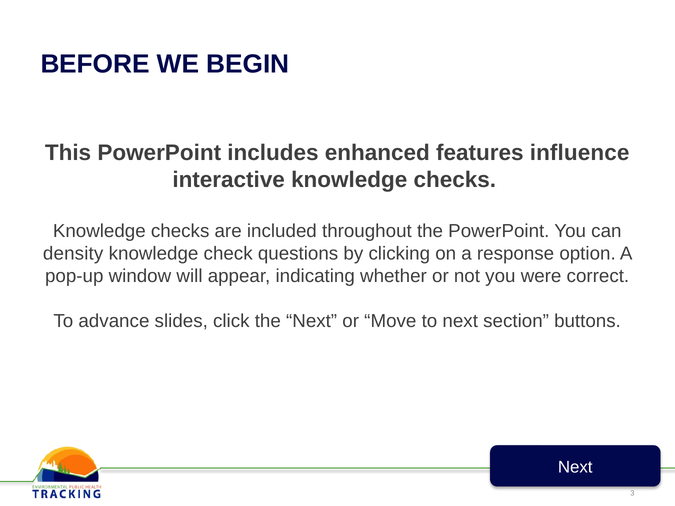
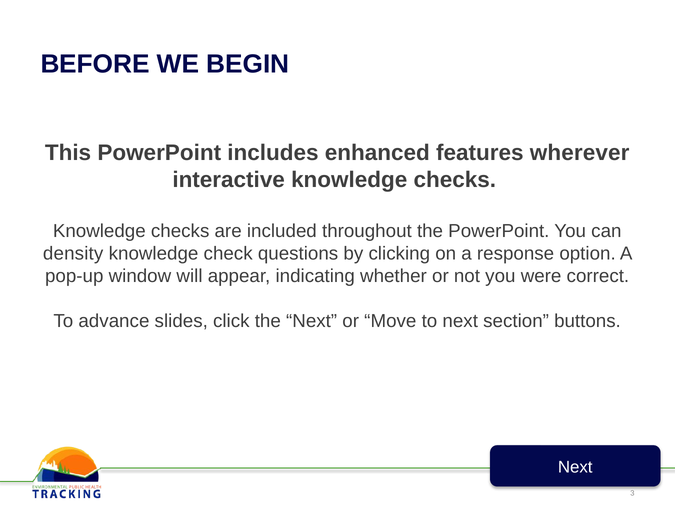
influence: influence -> wherever
